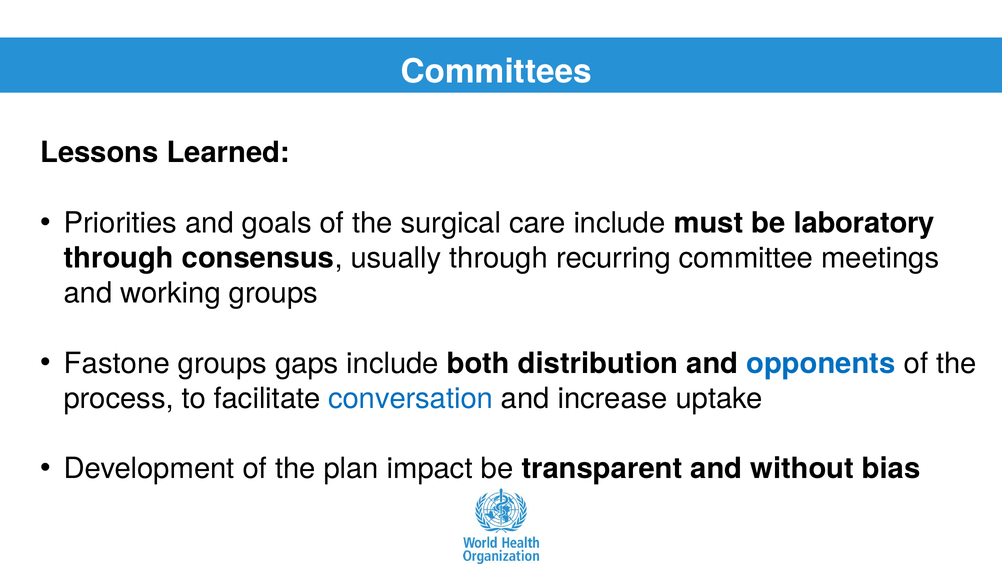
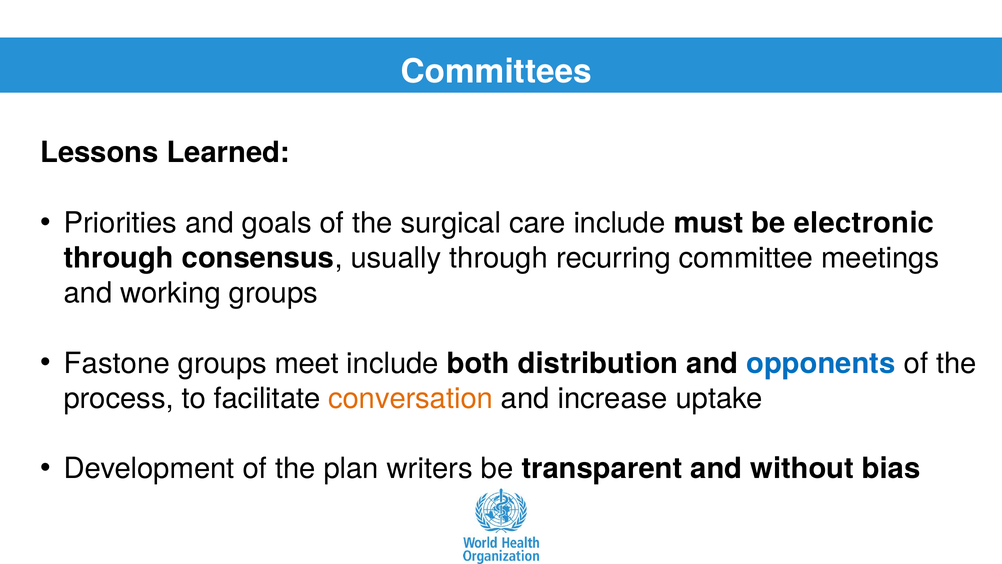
laboratory: laboratory -> electronic
gaps: gaps -> meet
conversation colour: blue -> orange
impact: impact -> writers
